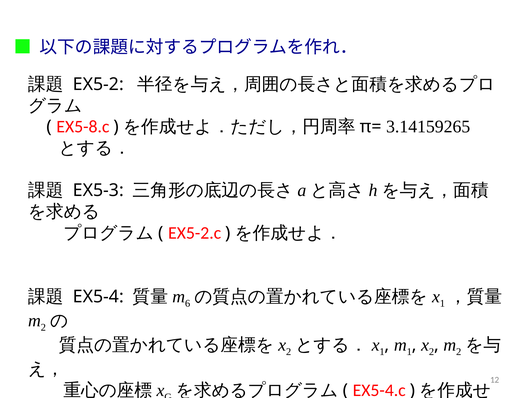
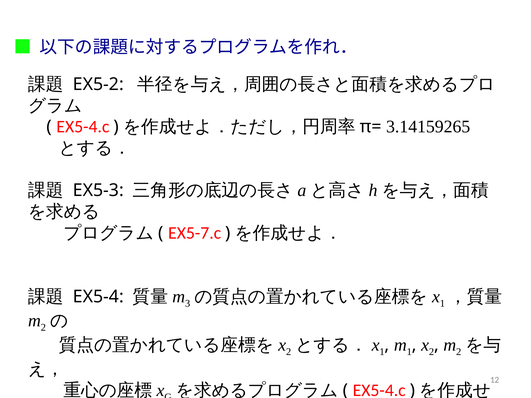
EX5-8.c at (83, 127): EX5-8.c -> EX5-4.c
EX5-2.c: EX5-2.c -> EX5-7.c
6 at (188, 304): 6 -> 3
